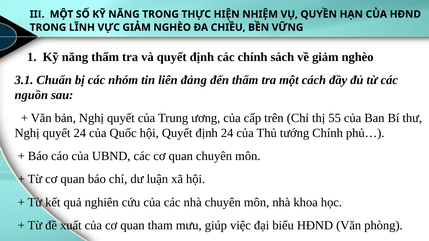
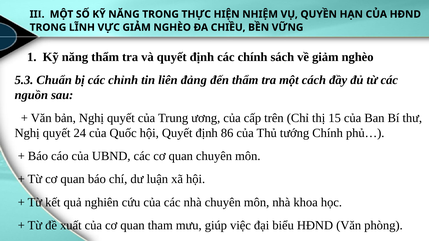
3.1: 3.1 -> 5.3
nhóm: nhóm -> chỉnh
55: 55 -> 15
định 24: 24 -> 86
